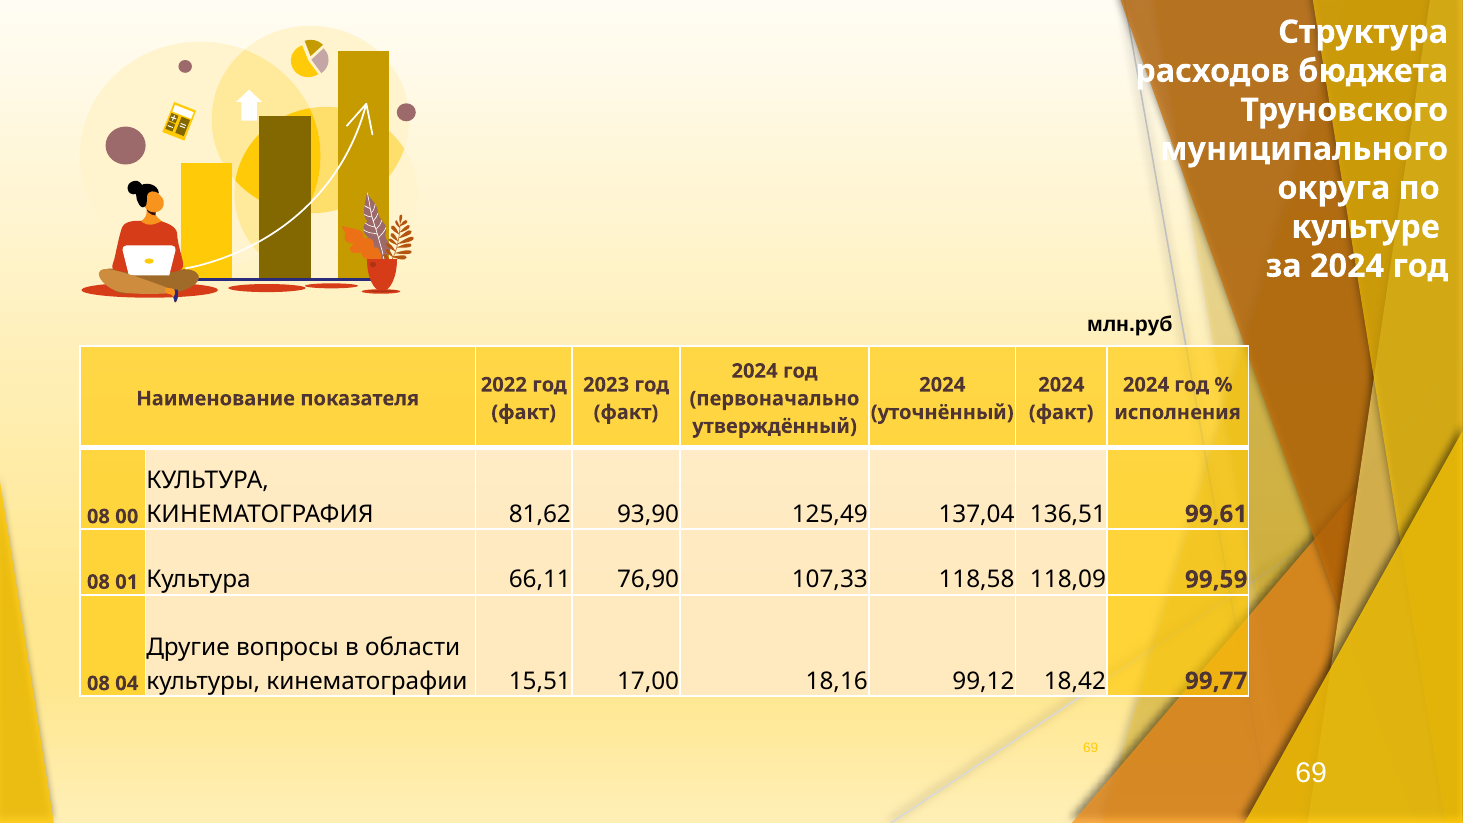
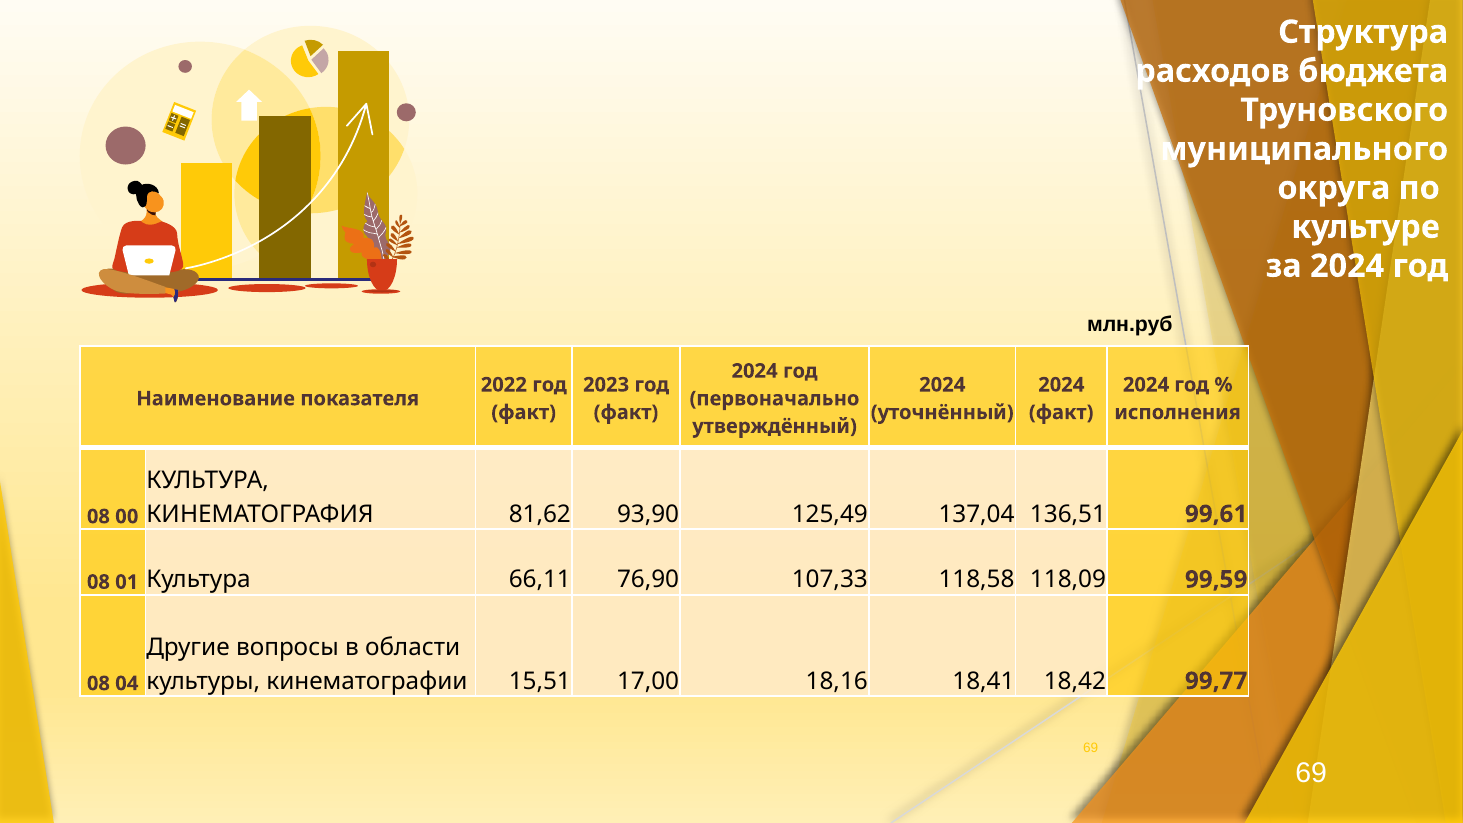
99,12: 99,12 -> 18,41
